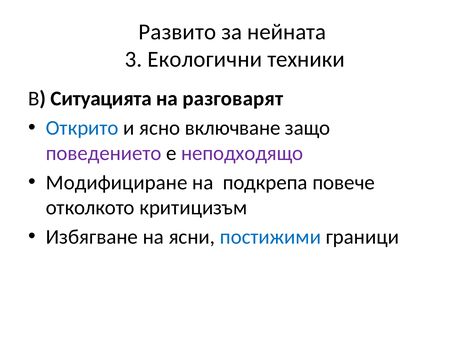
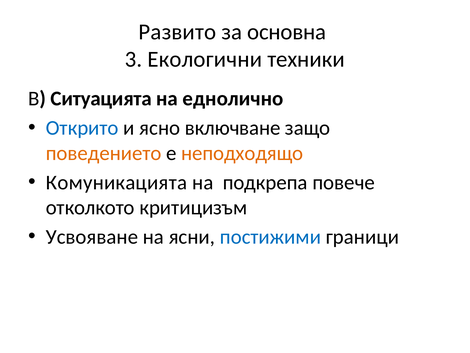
нейната: нейната -> основна
разговарят: разговарят -> еднолично
поведението colour: purple -> orange
неподходящо colour: purple -> orange
Модифициране: Модифициране -> Комуникацията
Избягване: Избягване -> Усвояване
